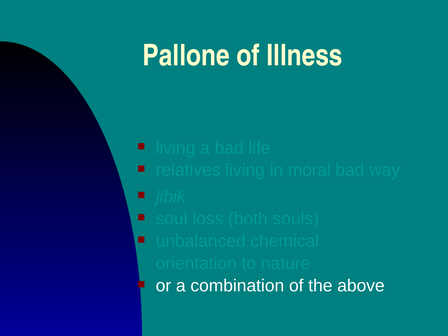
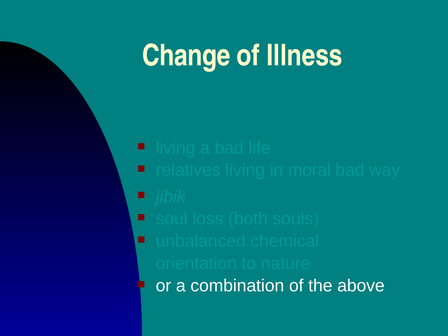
Pallone: Pallone -> Change
